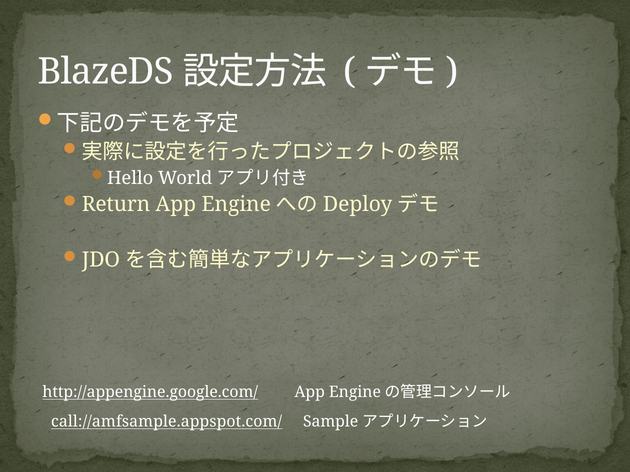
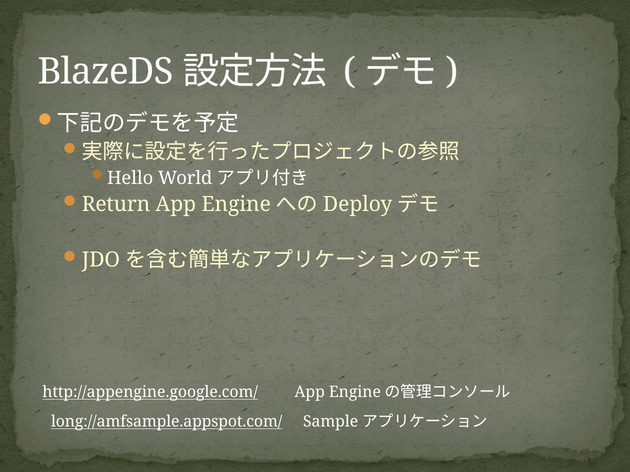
call://amfsample.appspot.com/: call://amfsample.appspot.com/ -> long://amfsample.appspot.com/
